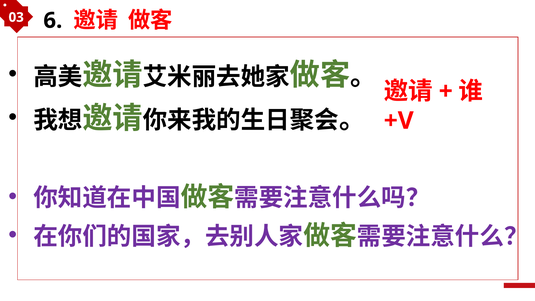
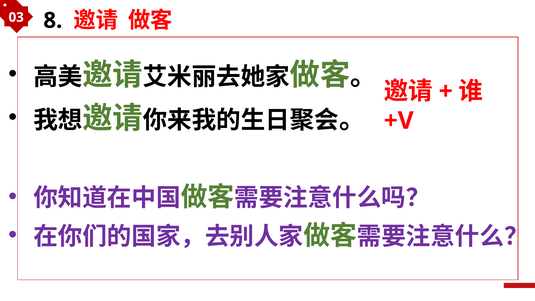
6: 6 -> 8
